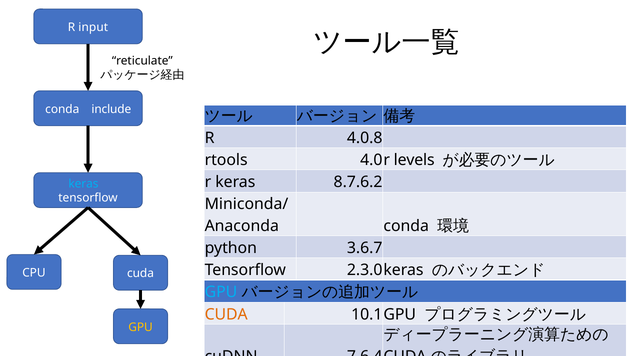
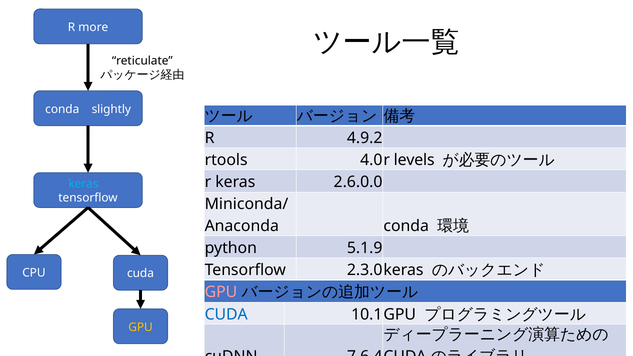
input: input -> more
include: include -> slightly
4.0.8: 4.0.8 -> 4.9.2
8.7.6.2: 8.7.6.2 -> 2.6.0.0
3.6.7: 3.6.7 -> 5.1.9
GPU at (221, 292) colour: light blue -> pink
CUDA at (226, 314) colour: orange -> blue
